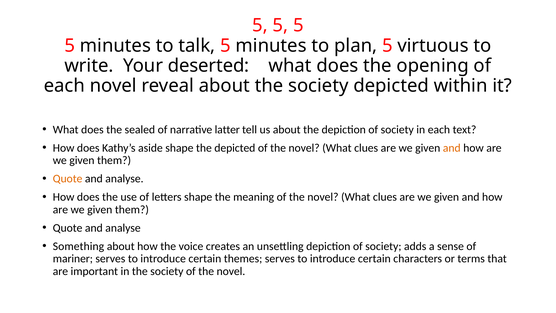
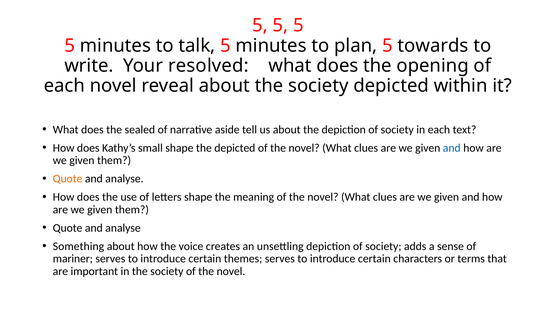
virtuous: virtuous -> towards
deserted: deserted -> resolved
latter: latter -> aside
aside: aside -> small
and at (452, 148) colour: orange -> blue
